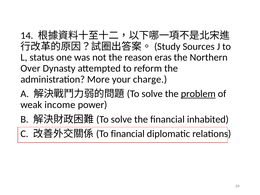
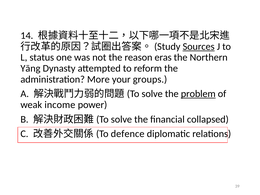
Sources underline: none -> present
Over: Over -> Yāng
charge: charge -> groups
inhabited: inhabited -> collapsed
financial at (128, 134): financial -> defence
